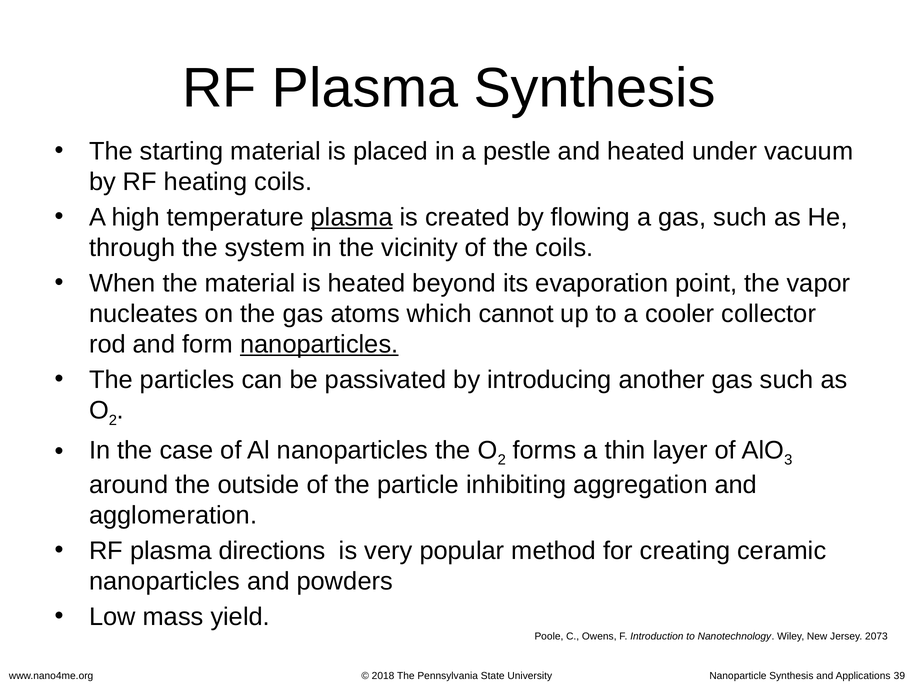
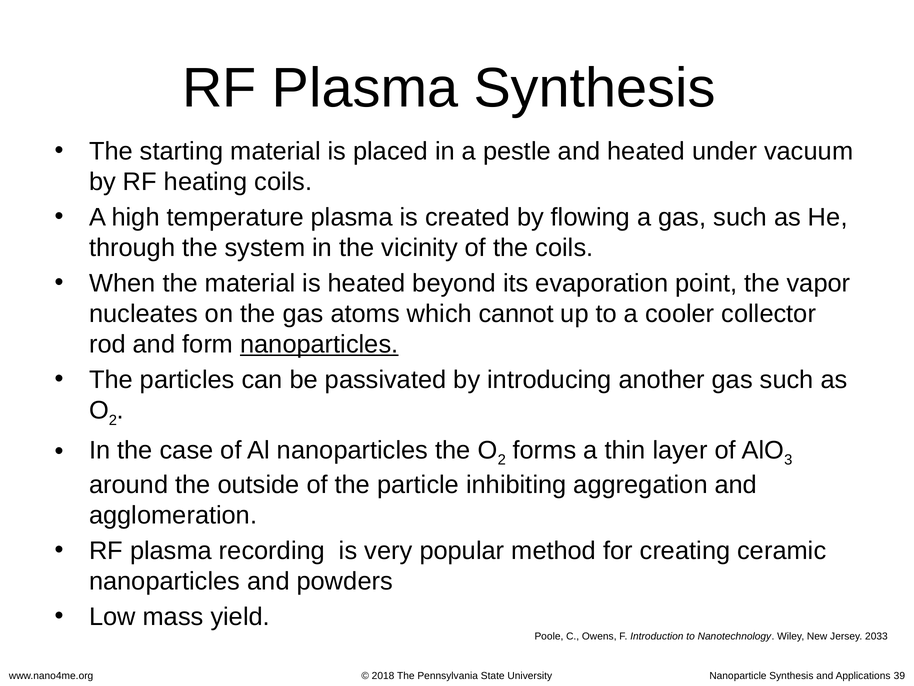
plasma at (352, 217) underline: present -> none
directions: directions -> recording
2073: 2073 -> 2033
